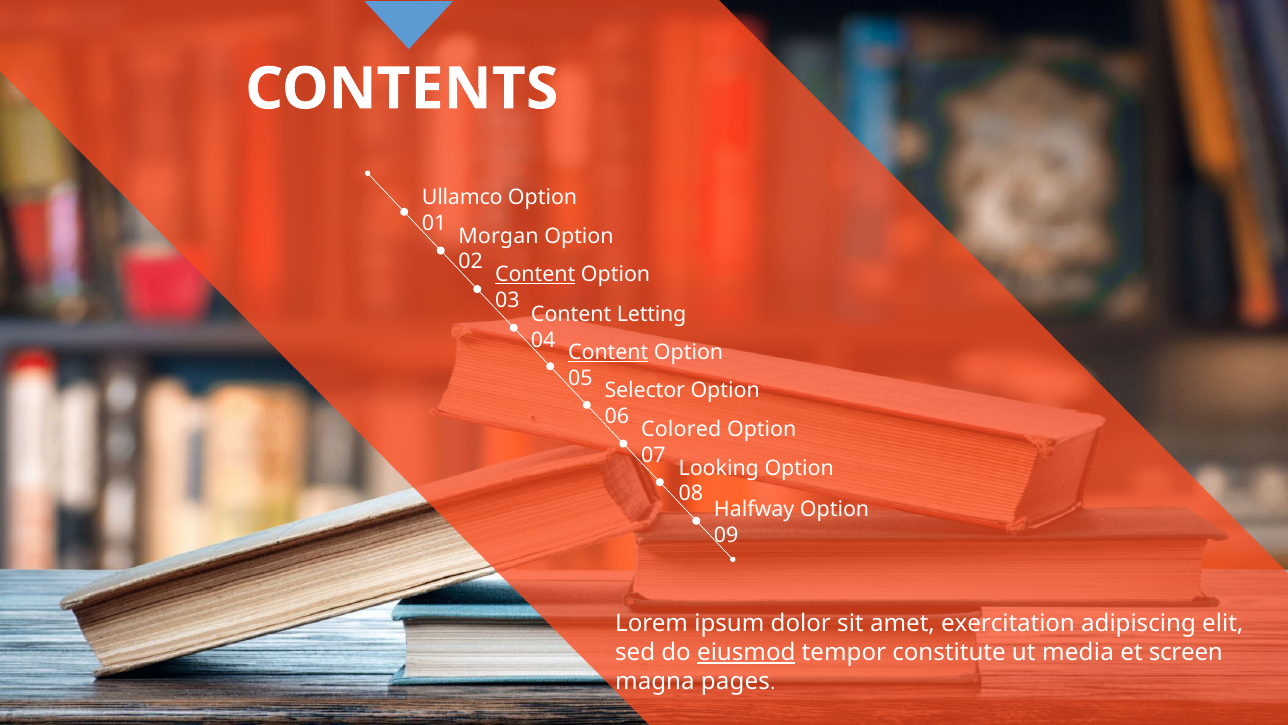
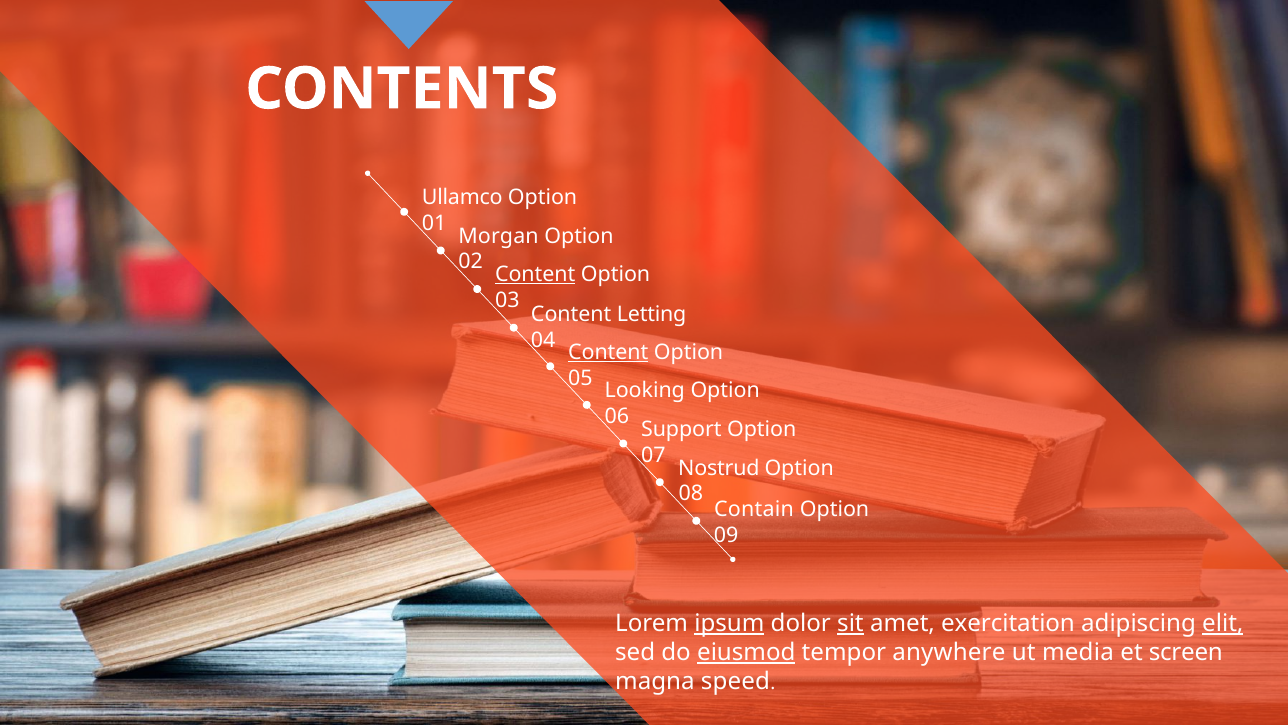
Selector: Selector -> Looking
Colored: Colored -> Support
Looking: Looking -> Nostrud
Halfway: Halfway -> Contain
ipsum underline: none -> present
sit underline: none -> present
elit underline: none -> present
constitute: constitute -> anywhere
pages: pages -> speed
